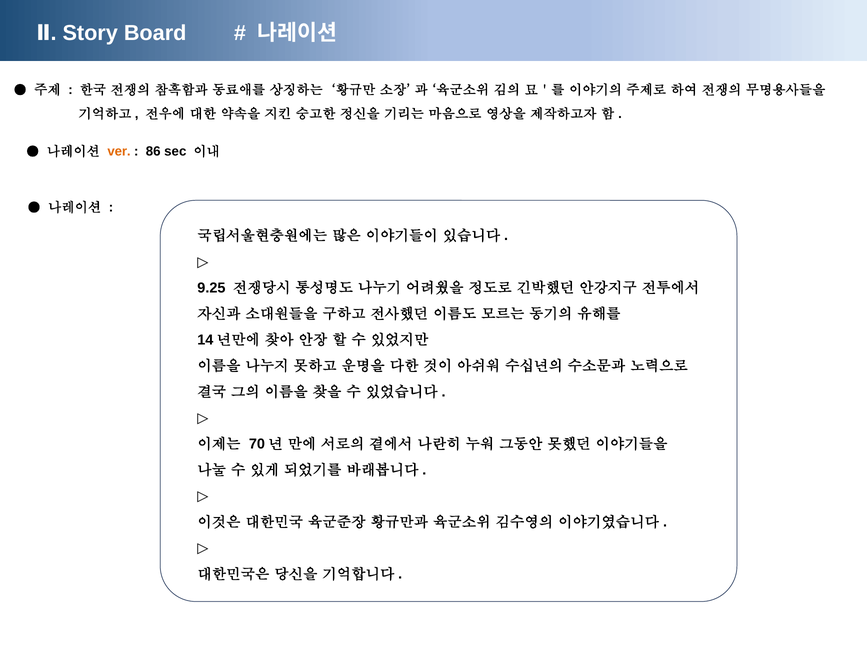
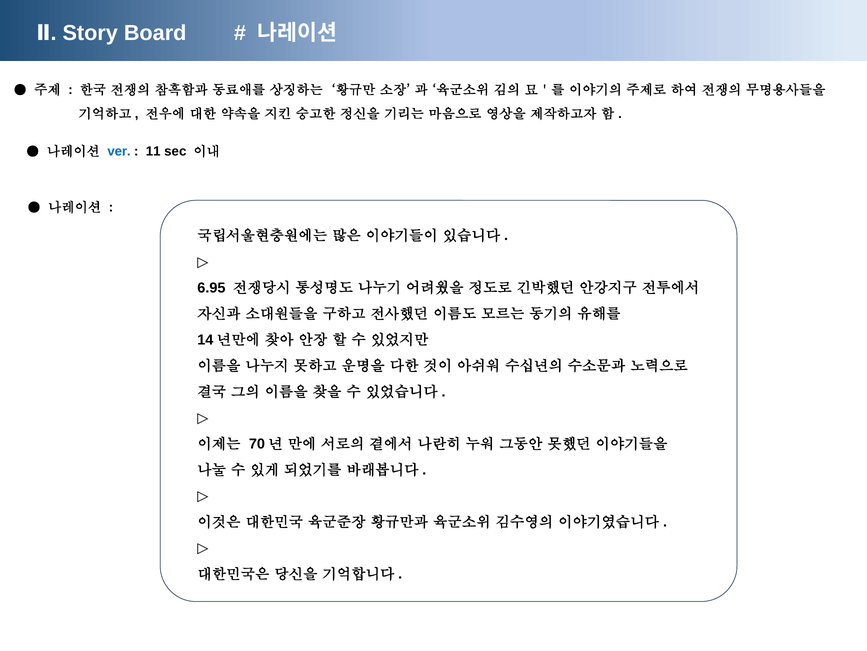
ver colour: orange -> blue
86: 86 -> 11
9.25: 9.25 -> 6.95
